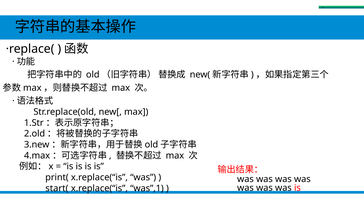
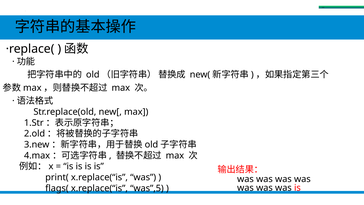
start(: start( -> flags(
was”,1: was”,1 -> was”,5
